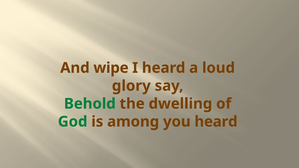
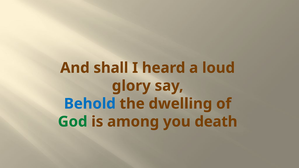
wipe: wipe -> shall
Behold colour: green -> blue
you heard: heard -> death
